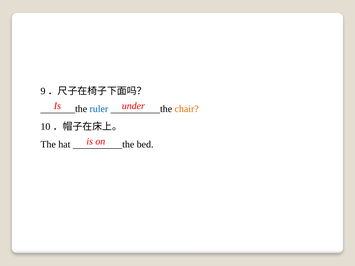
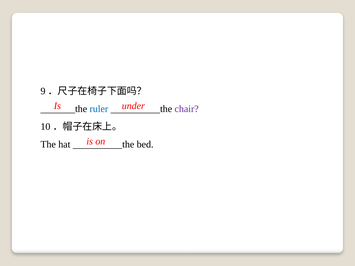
chair colour: orange -> purple
